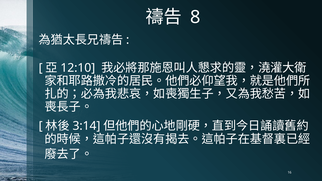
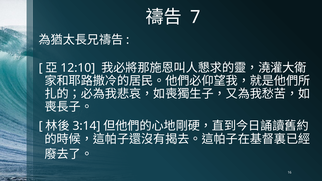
8: 8 -> 7
